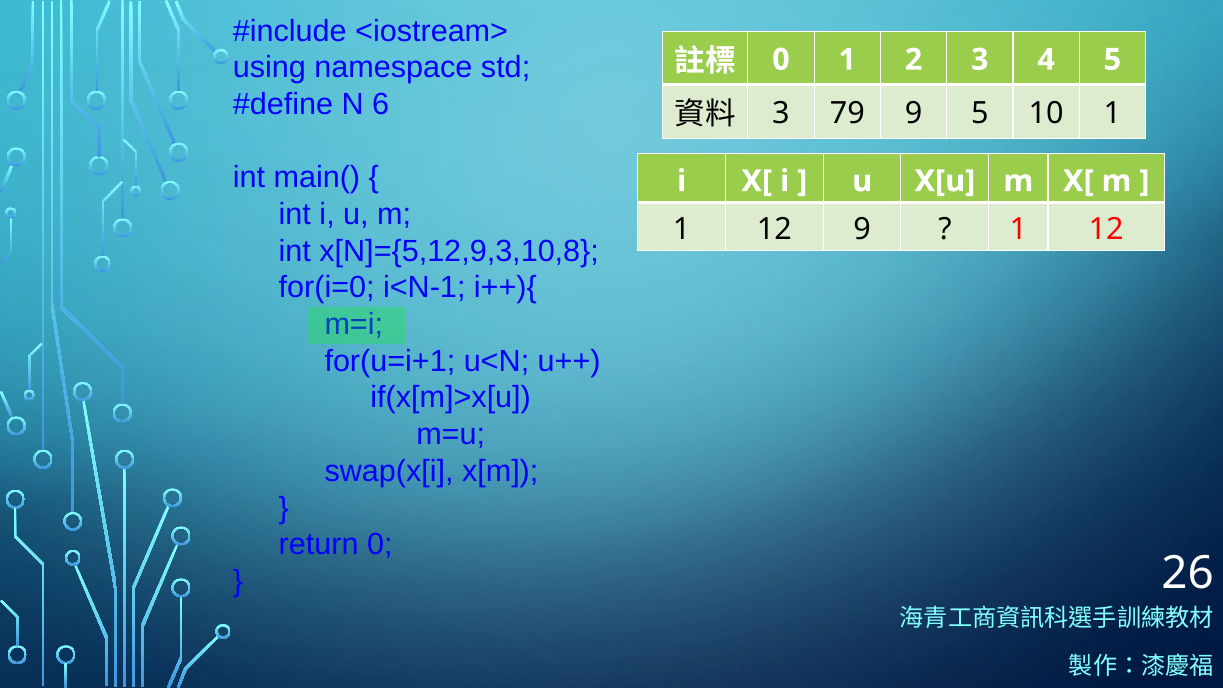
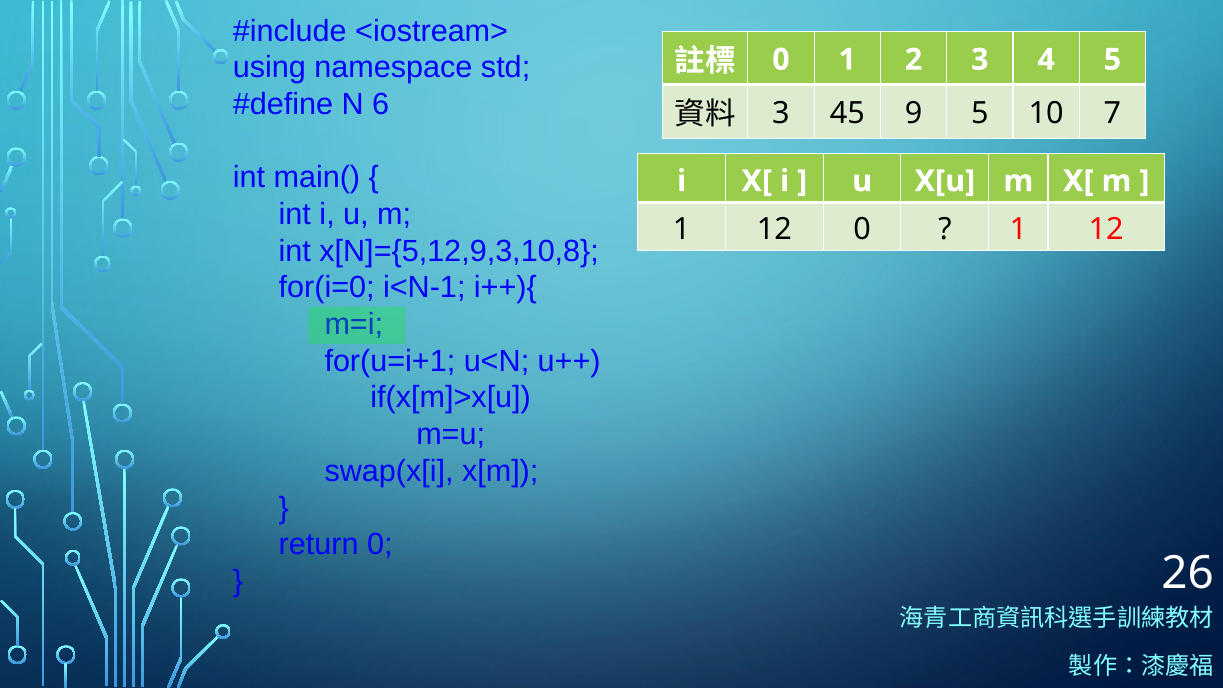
79: 79 -> 45
10 1: 1 -> 7
12 9: 9 -> 0
